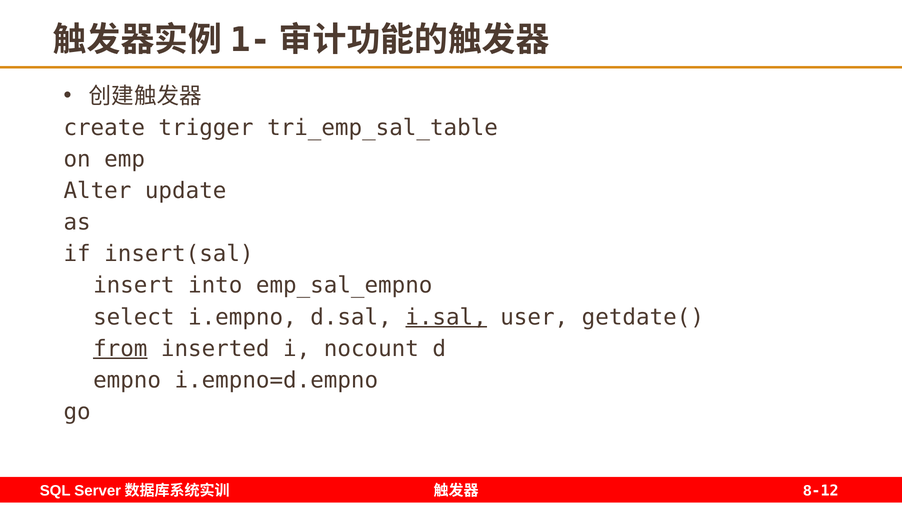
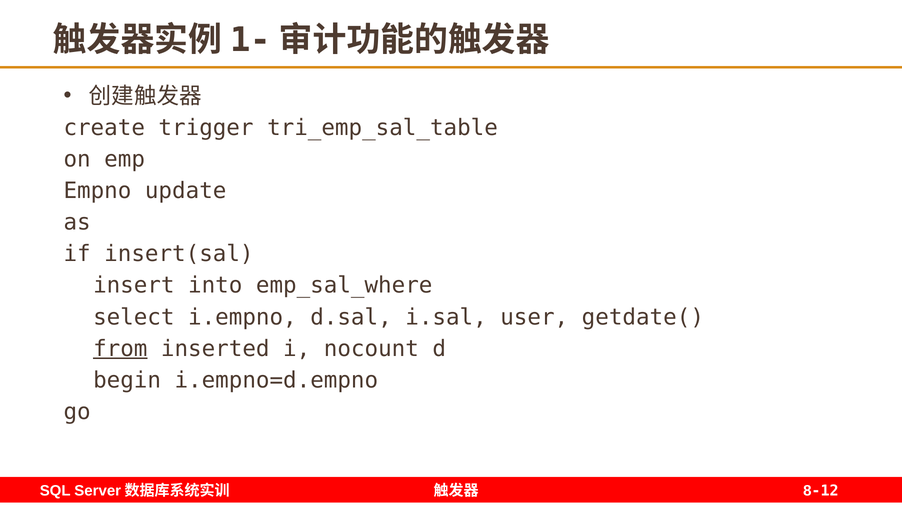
Alter: Alter -> Empno
emp_sal_empno: emp_sal_empno -> emp_sal_where
i.sal underline: present -> none
empno: empno -> begin
